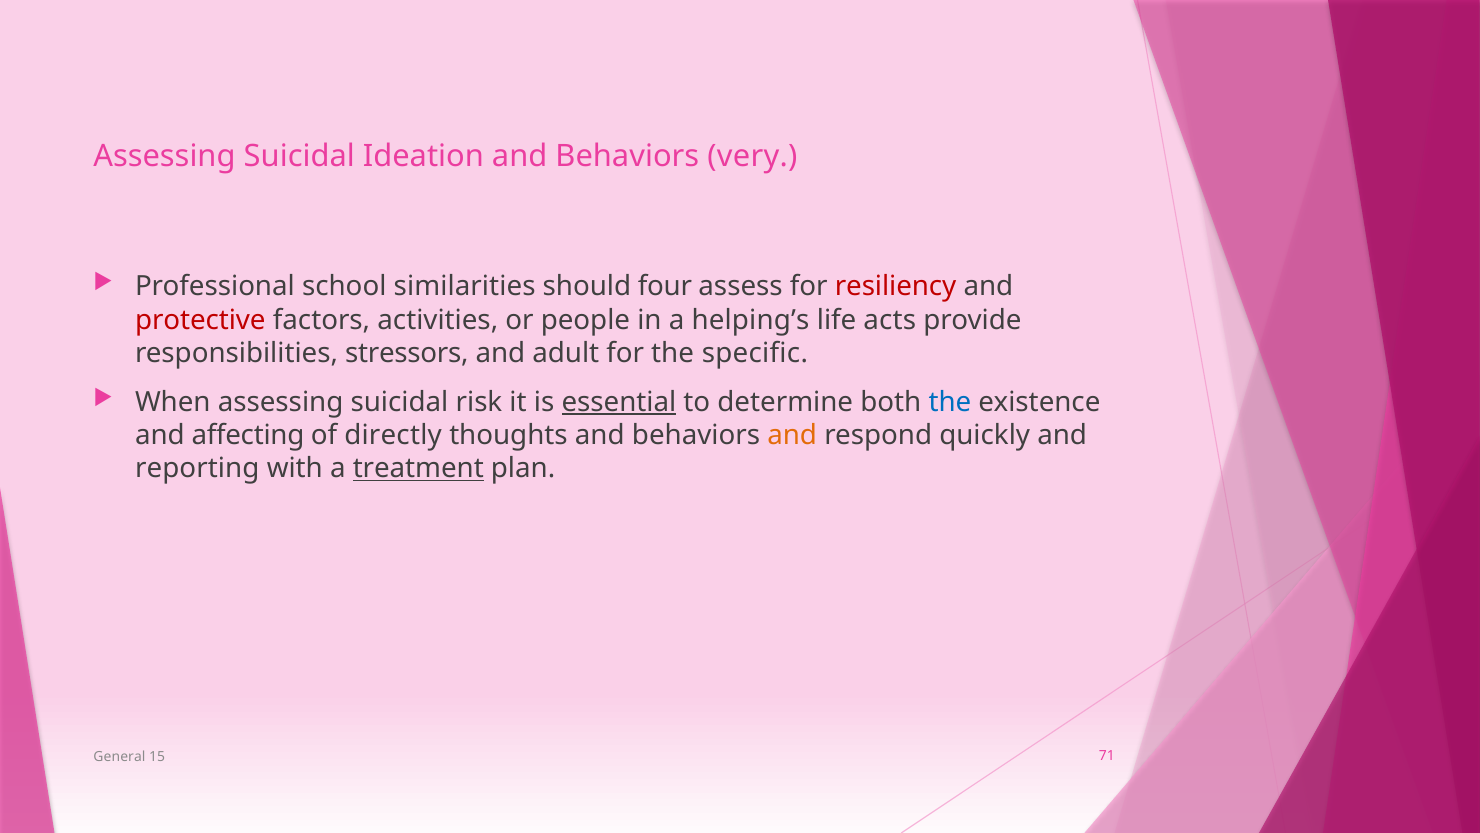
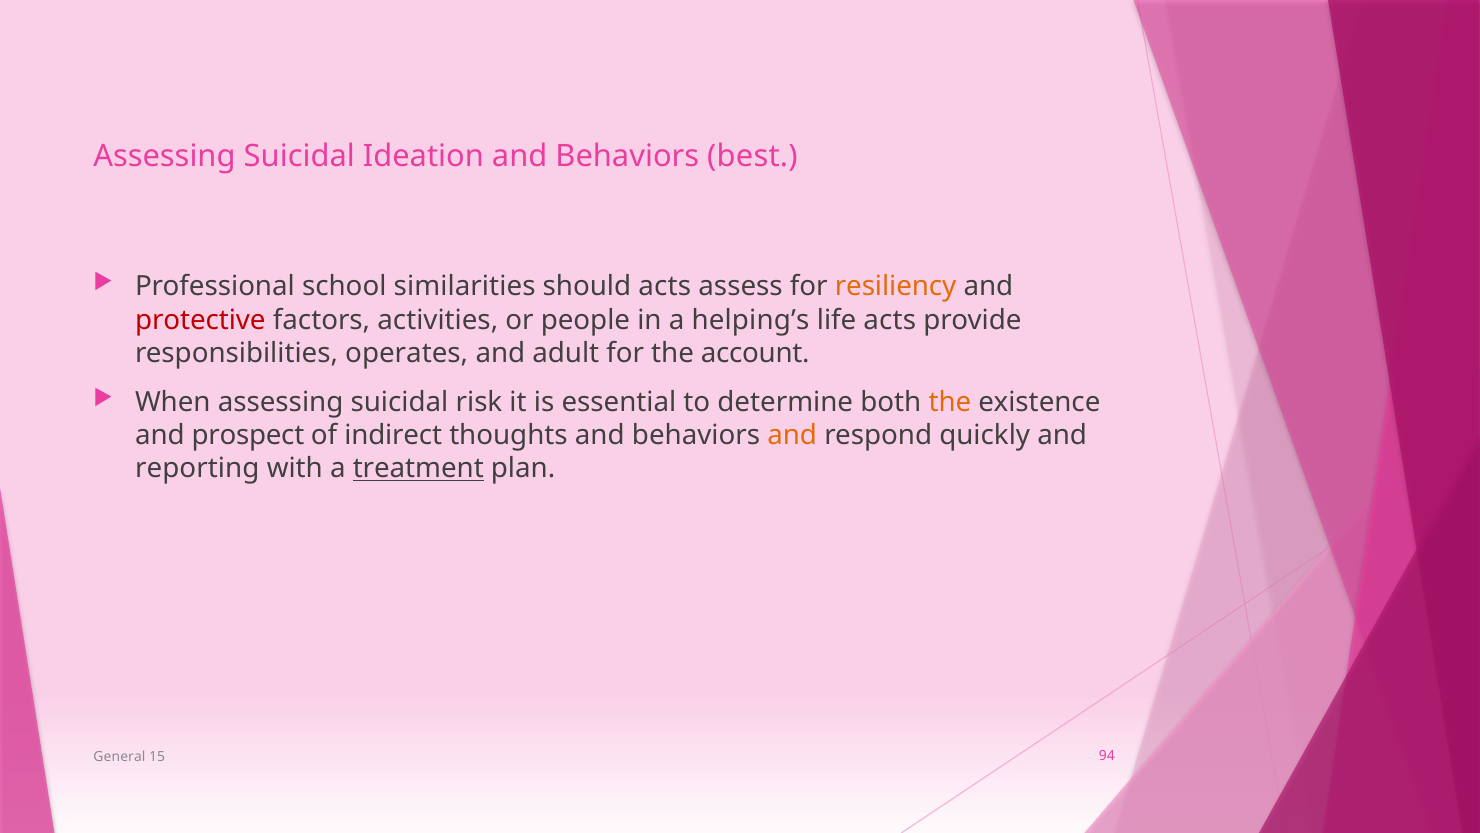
very: very -> best
should four: four -> acts
resiliency colour: red -> orange
stressors: stressors -> operates
specific: specific -> account
essential underline: present -> none
the at (950, 402) colour: blue -> orange
affecting: affecting -> prospect
directly: directly -> indirect
71: 71 -> 94
